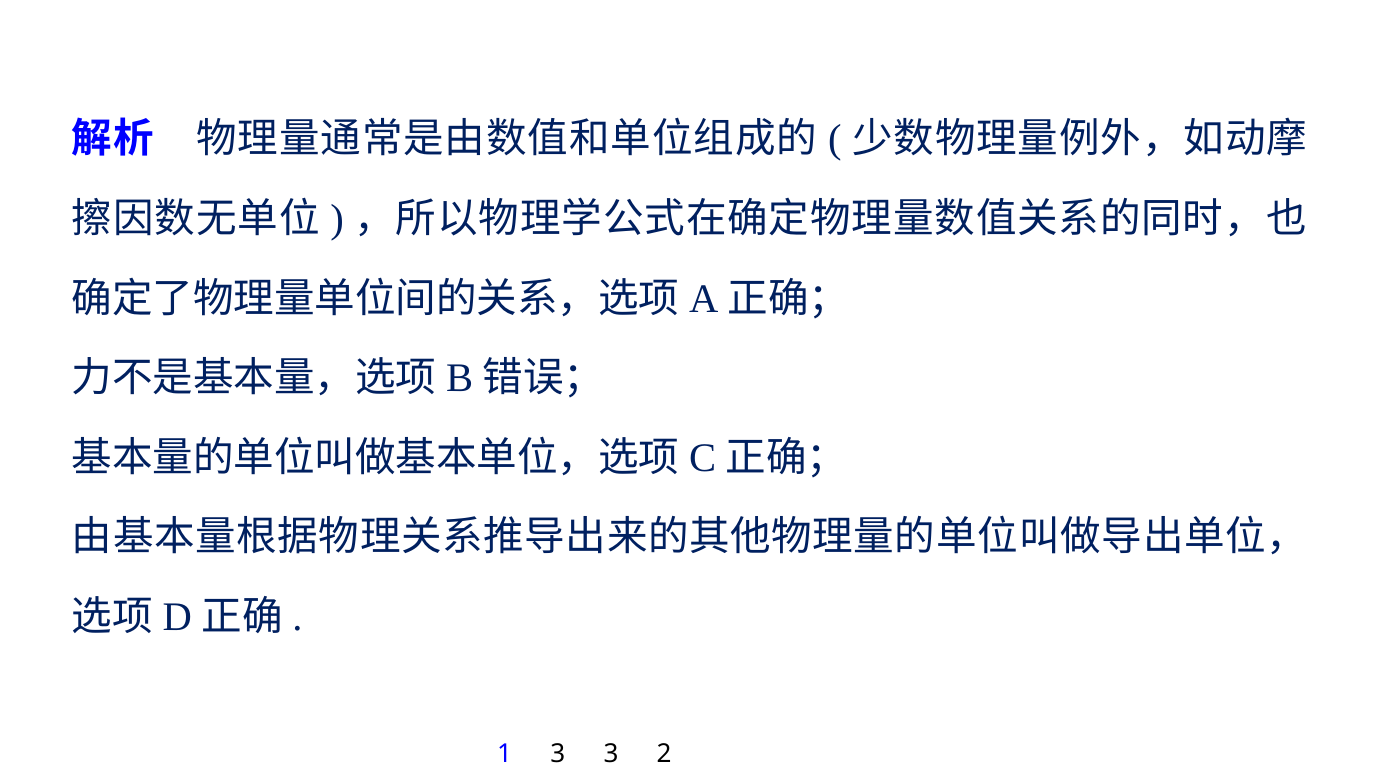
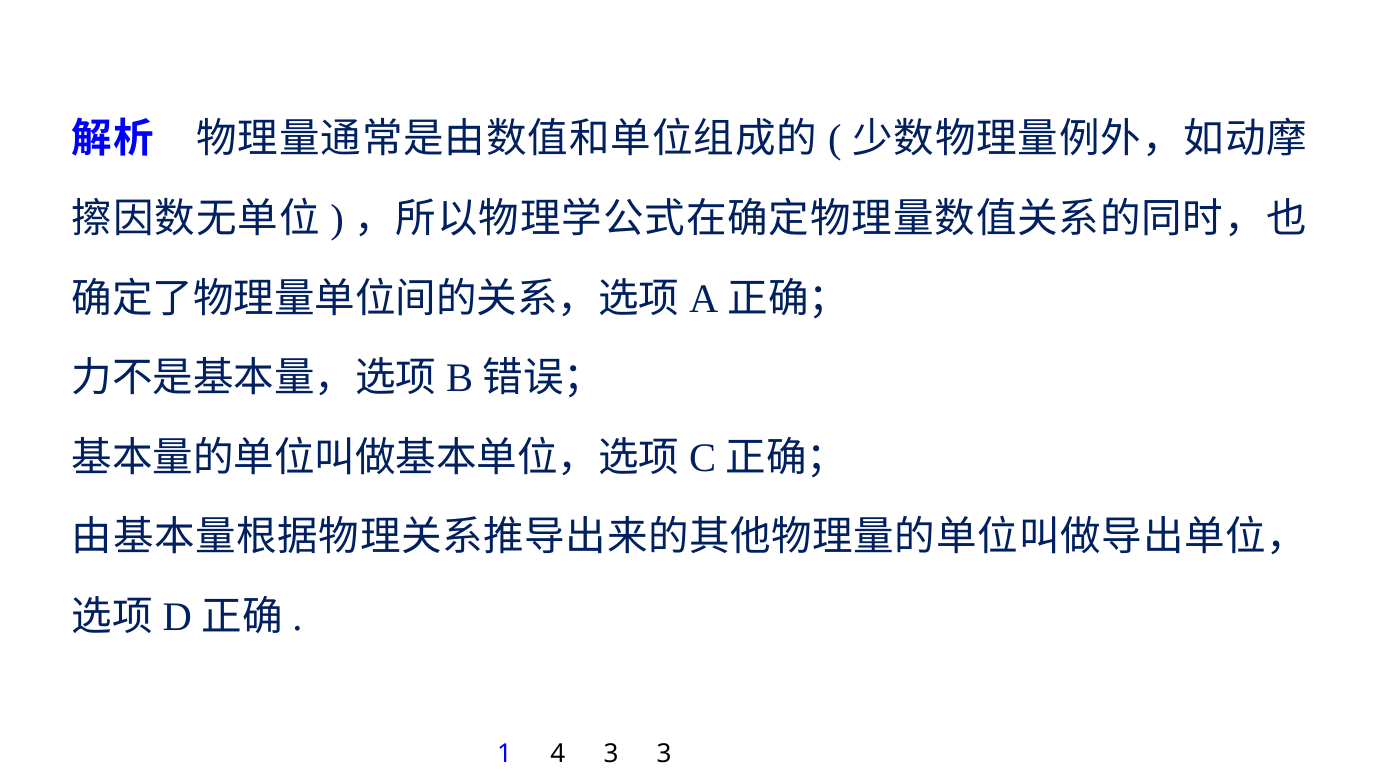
1 3: 3 -> 4
3 2: 2 -> 3
